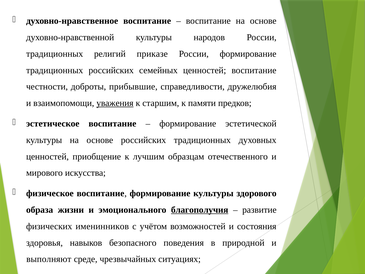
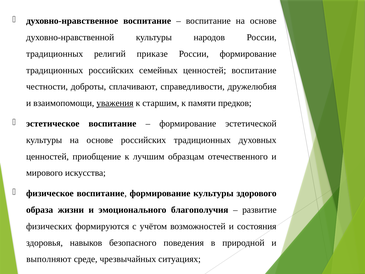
прибывшие: прибывшие -> сплачивают
благополучия underline: present -> none
именинников: именинников -> формируются
